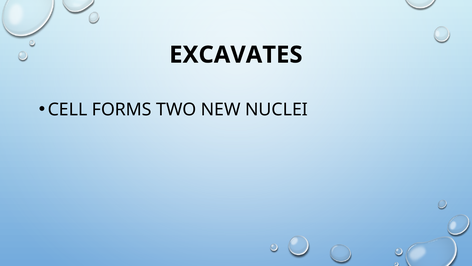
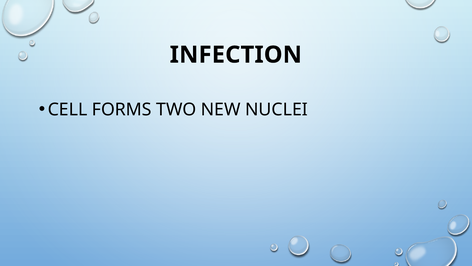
EXCAVATES: EXCAVATES -> INFECTION
